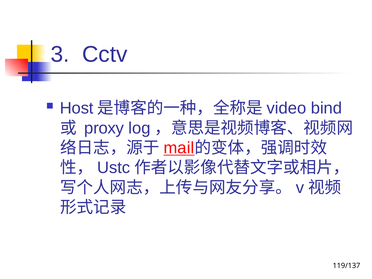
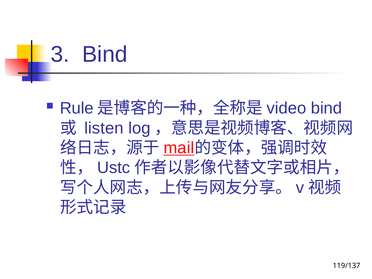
3 Cctv: Cctv -> Bind
Host: Host -> Rule
proxy: proxy -> listen
